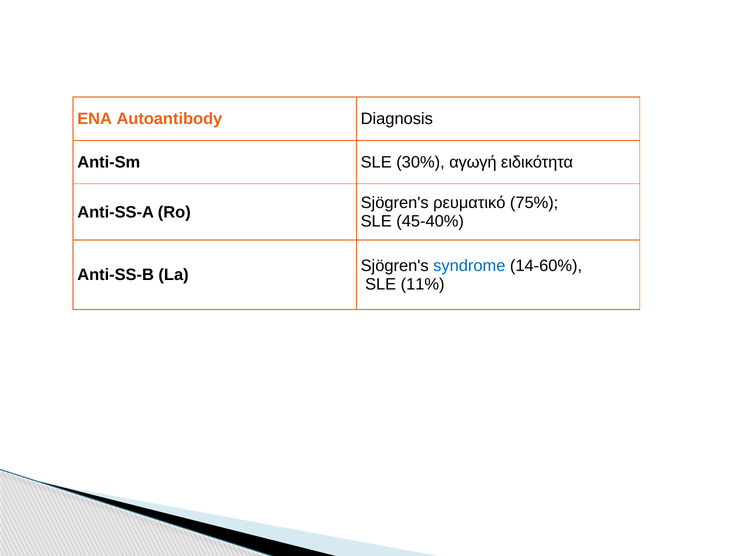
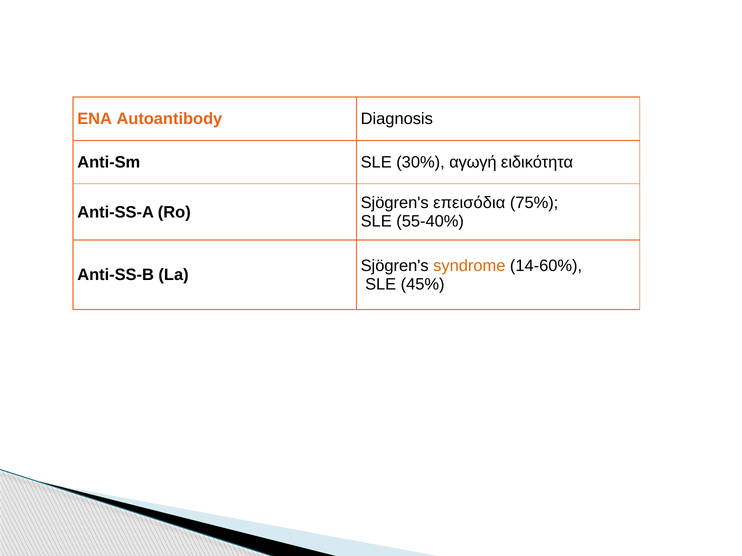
ρευματικό: ρευματικό -> επεισόδια
45-40%: 45-40% -> 55-40%
syndrome colour: blue -> orange
11%: 11% -> 45%
